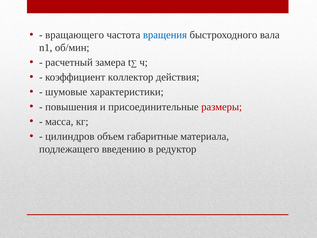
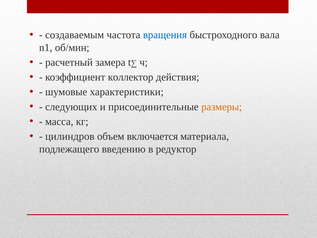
вращающего: вращающего -> создаваемым
повышения: повышения -> следующих
размеры colour: red -> orange
габаритные: габаритные -> включается
